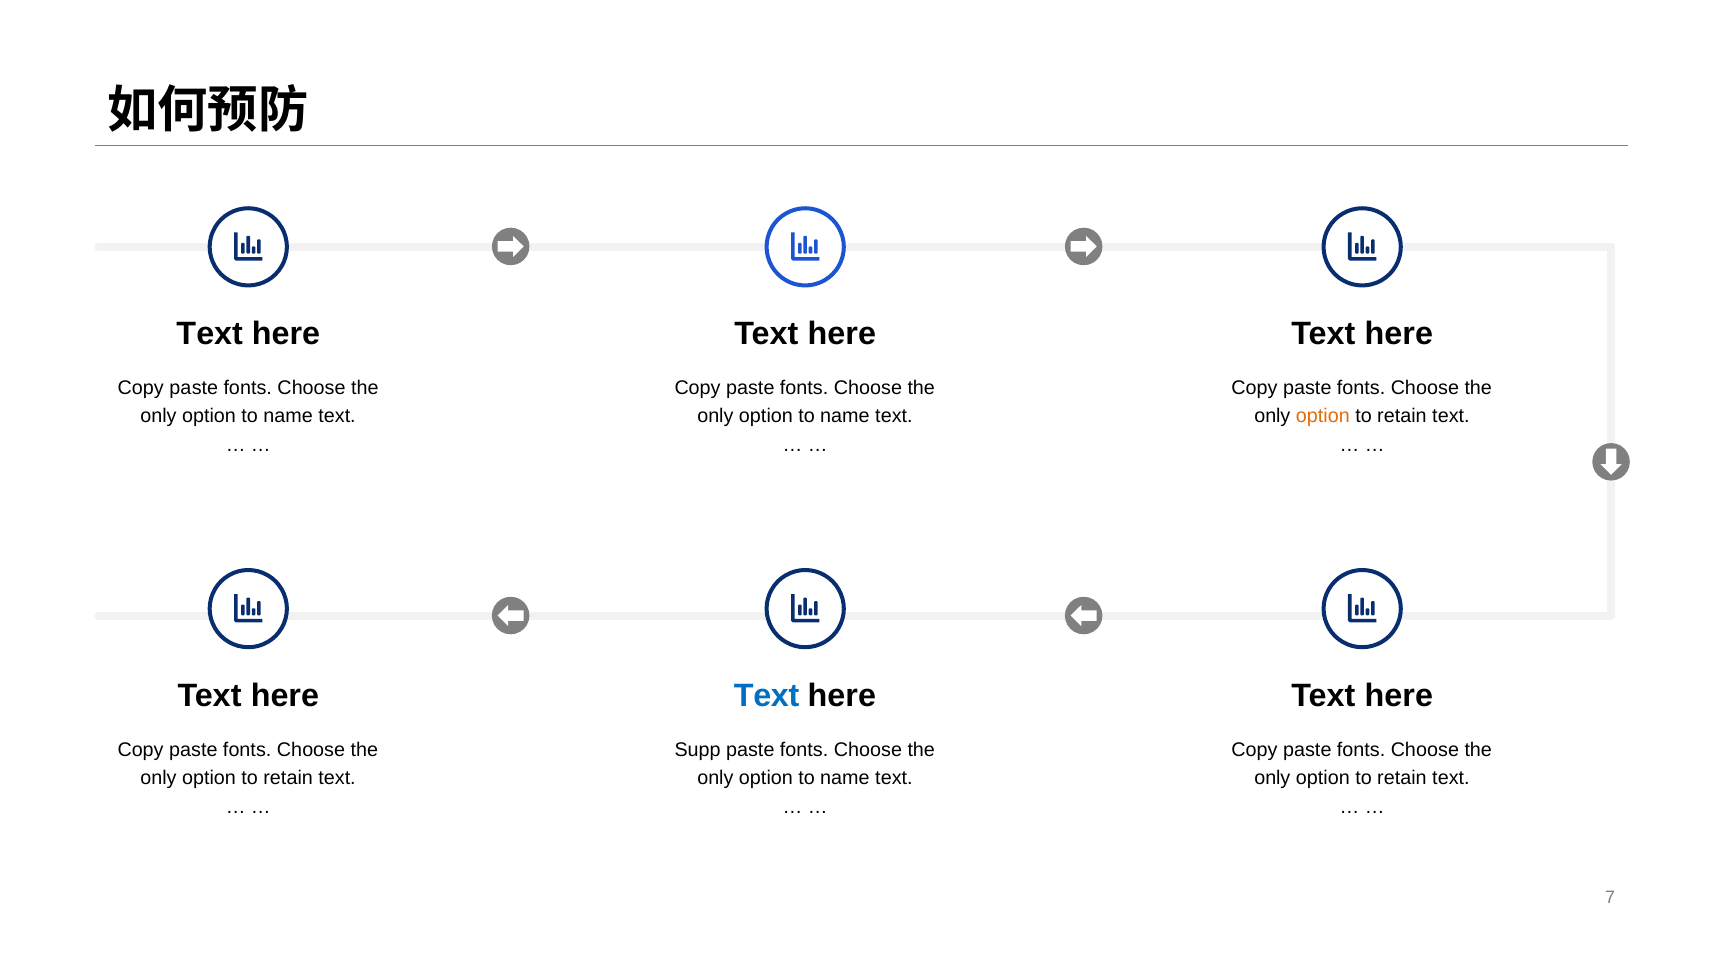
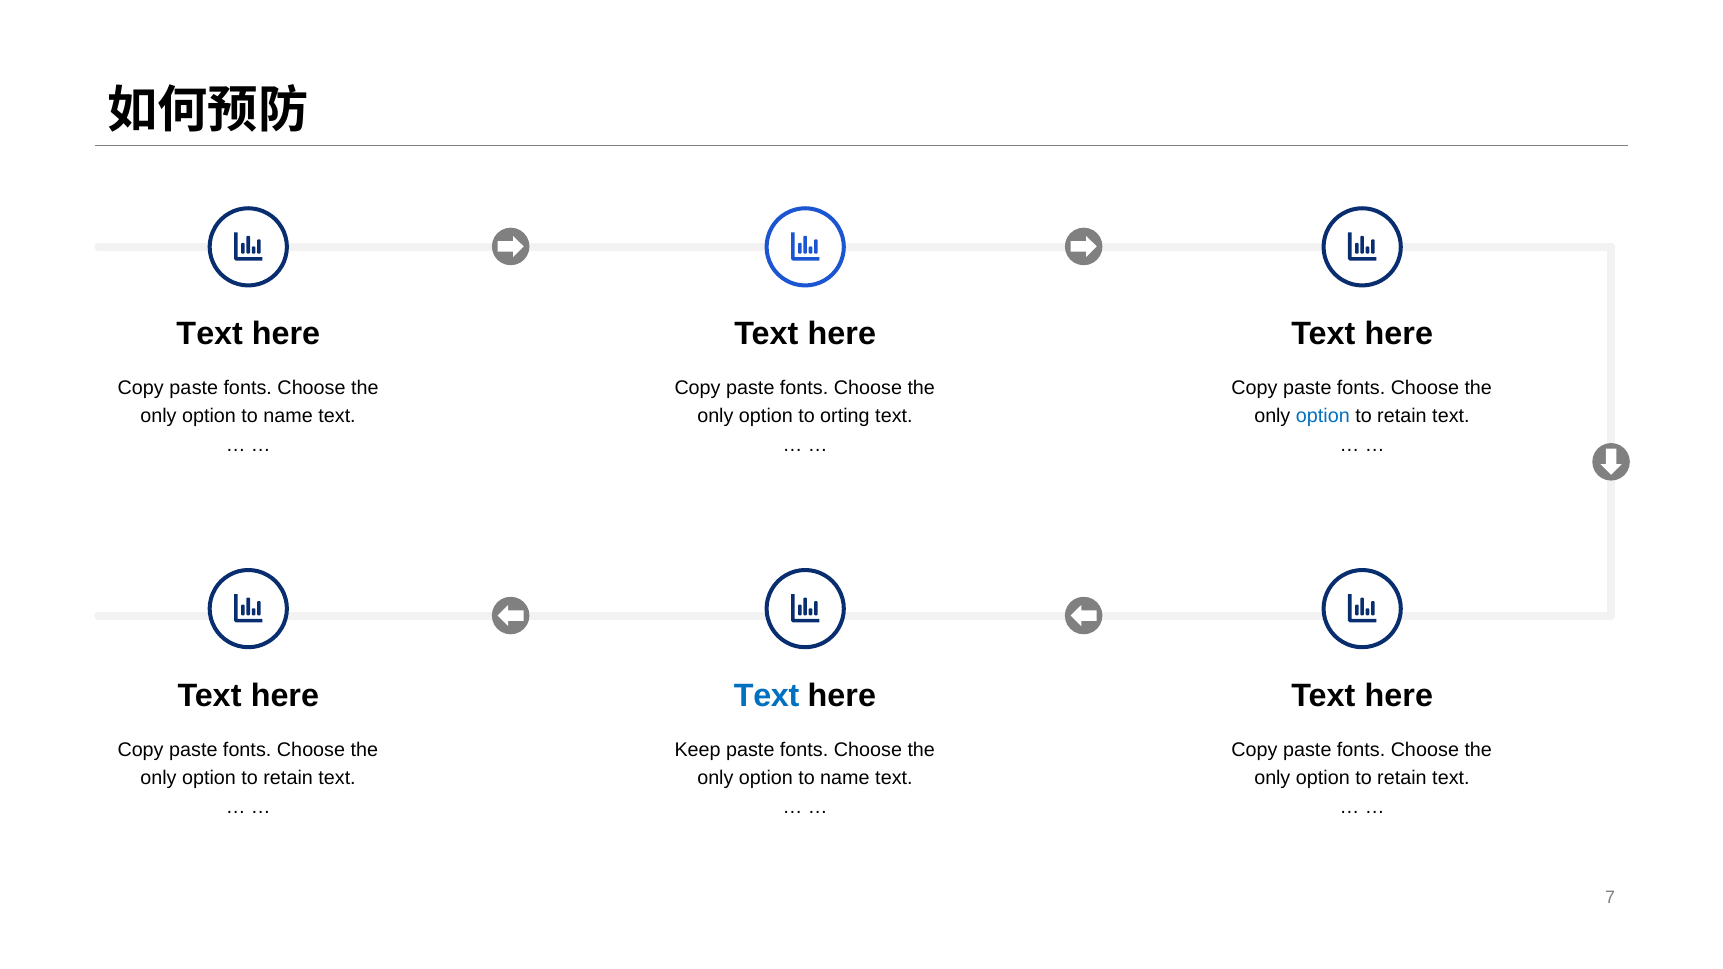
name at (845, 417): name -> orting
option at (1323, 417) colour: orange -> blue
Supp: Supp -> Keep
